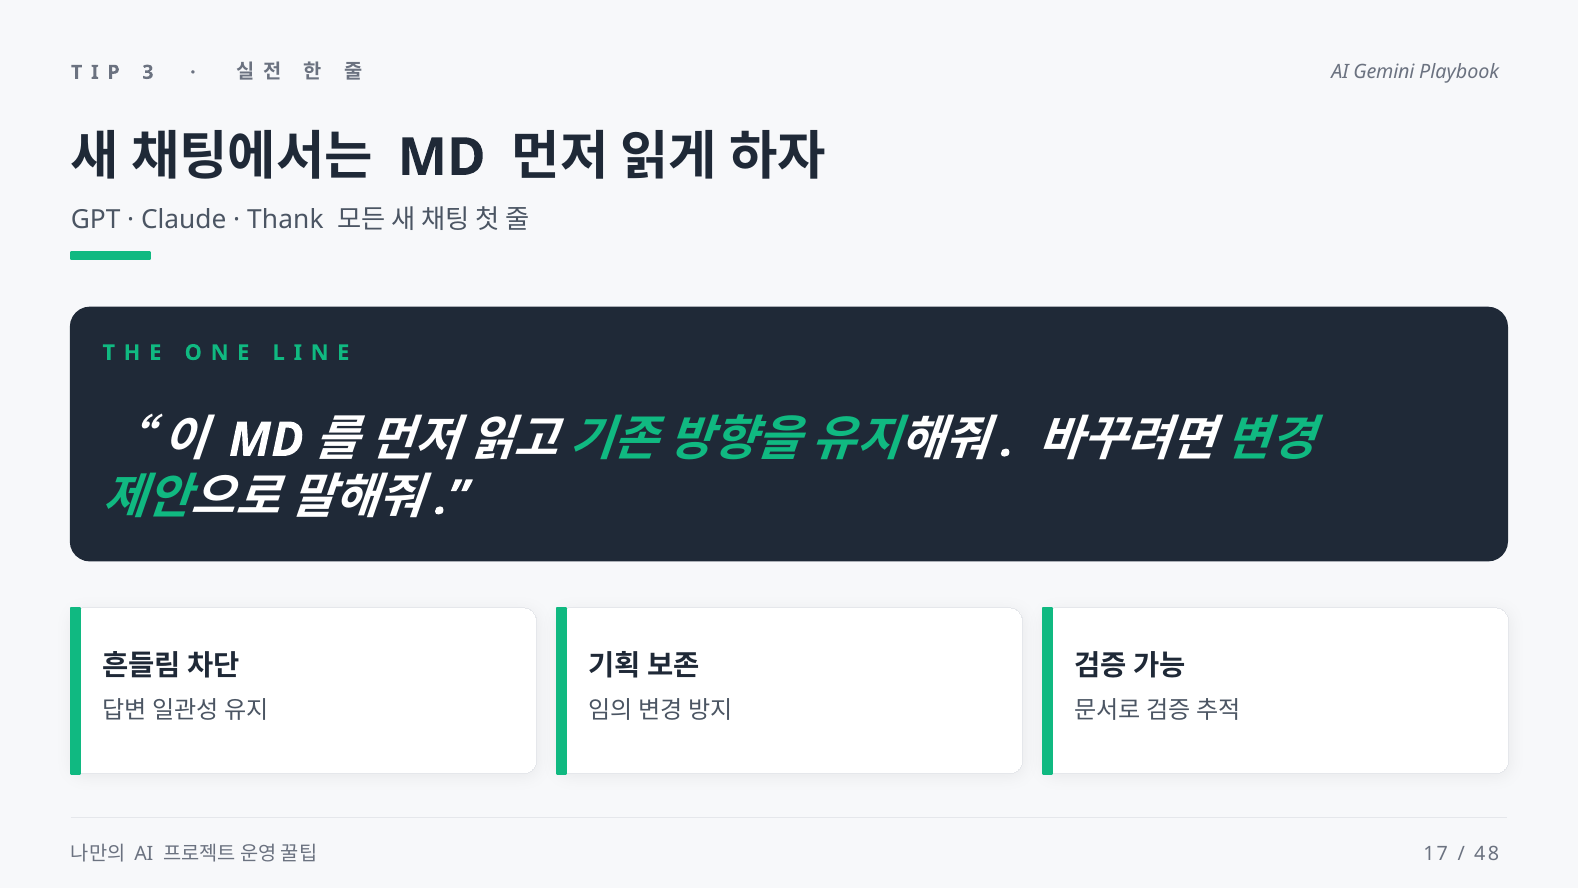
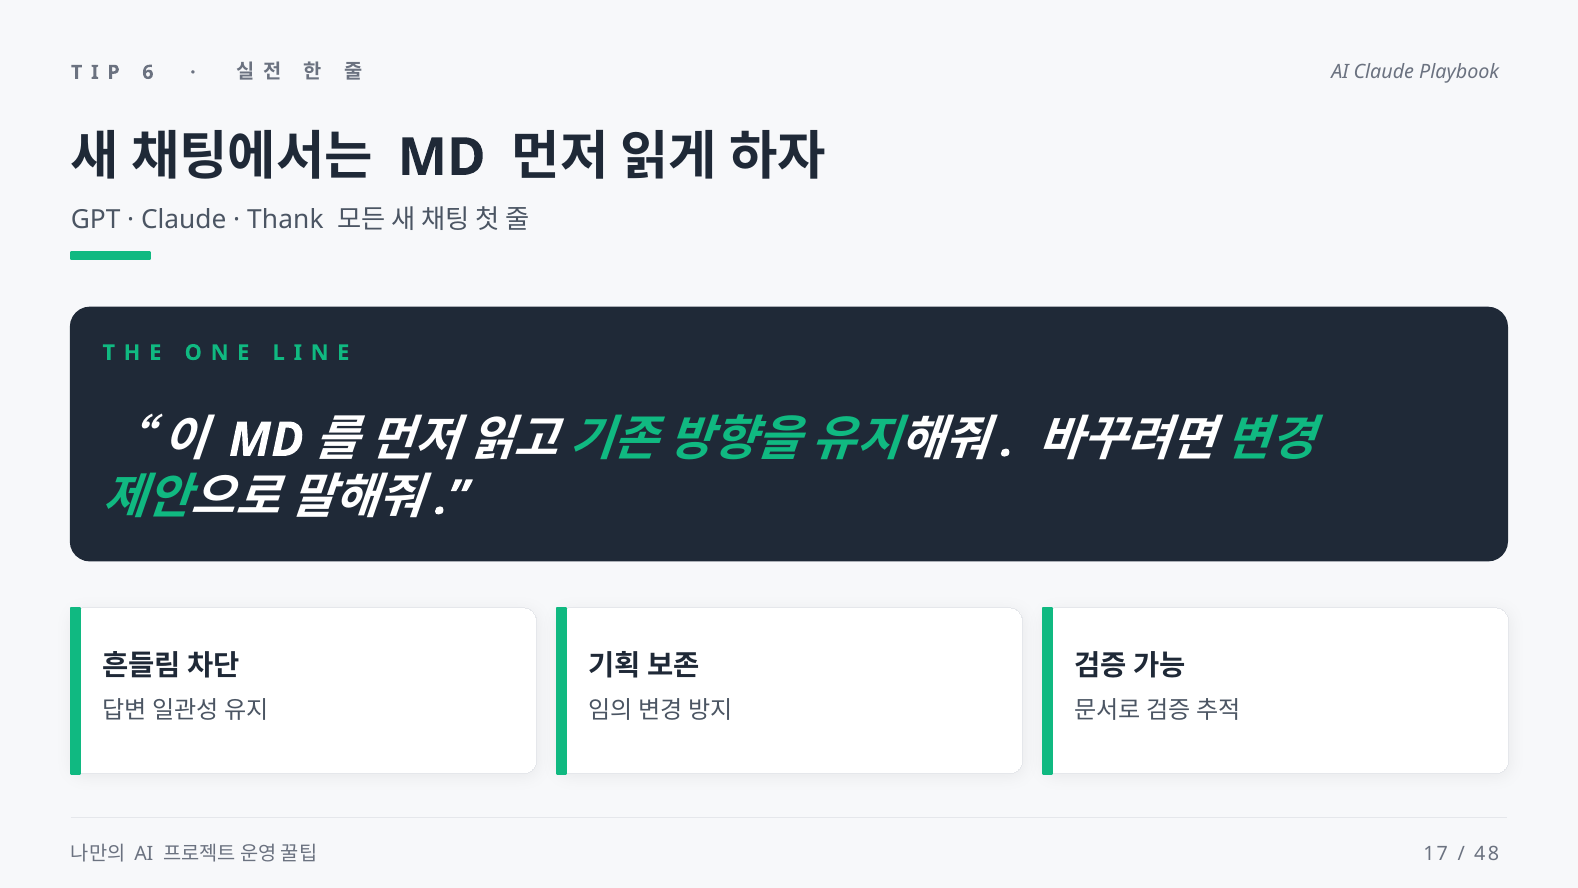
3: 3 -> 6
AI Gemini: Gemini -> Claude
